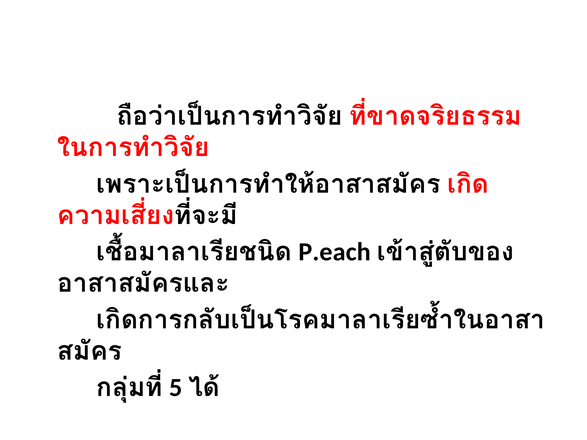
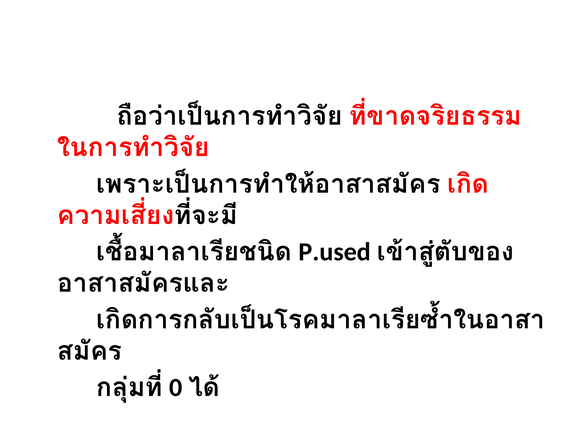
P.each: P.each -> P.used
5: 5 -> 0
